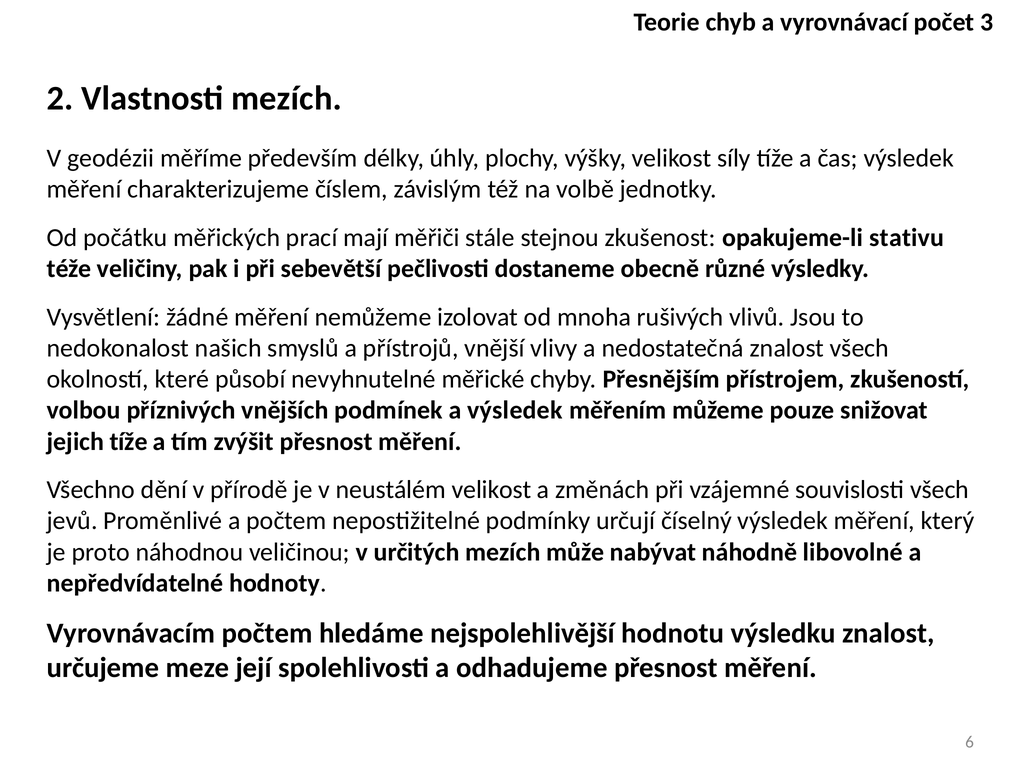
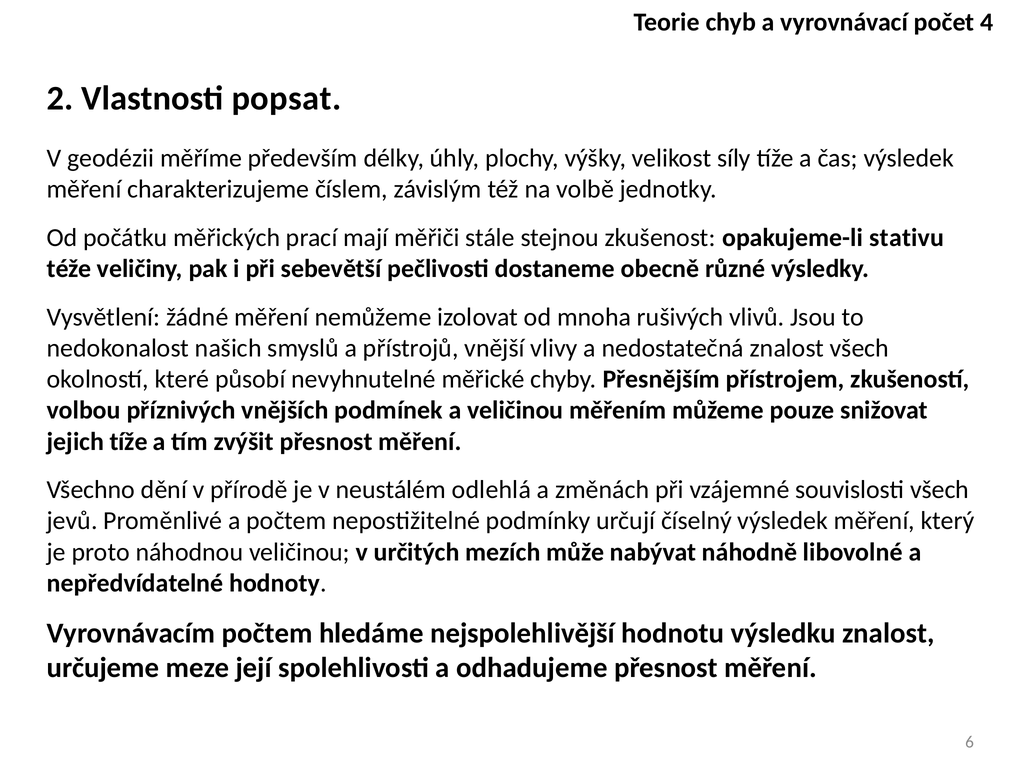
3: 3 -> 4
Vlastnosti mezích: mezích -> popsat
a výsledek: výsledek -> veličinou
neustálém velikost: velikost -> odlehlá
